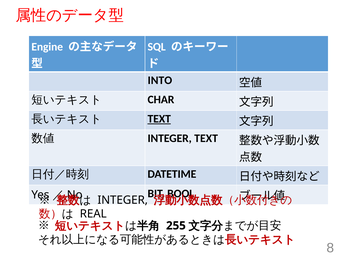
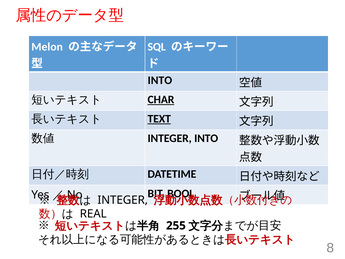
Engine: Engine -> Melon
CHAR underline: none -> present
INTEGER TEXT: TEXT -> INTO
